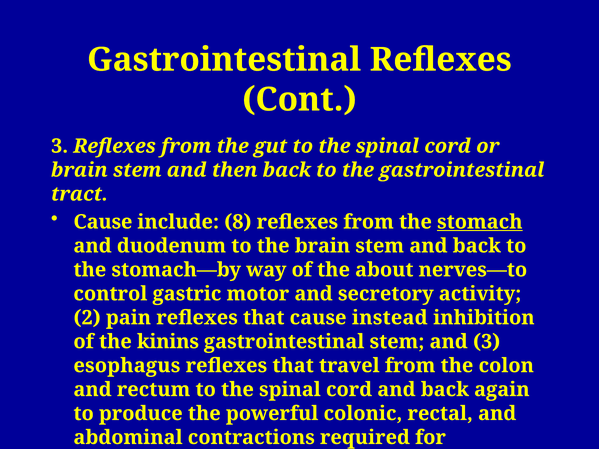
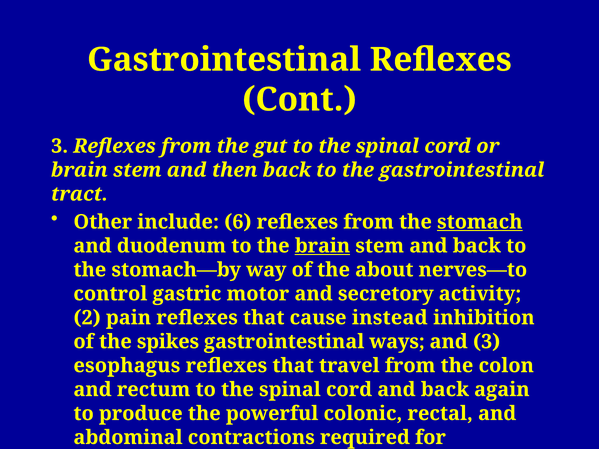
Cause at (103, 222): Cause -> Other
8: 8 -> 6
brain at (322, 246) underline: none -> present
kinins: kinins -> spikes
gastrointestinal stem: stem -> ways
